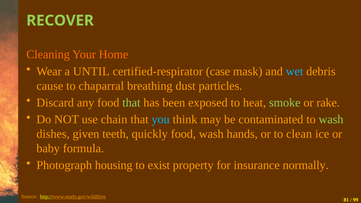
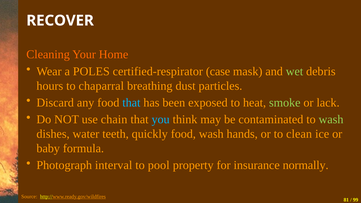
RECOVER colour: light green -> white
UNTIL: UNTIL -> POLES
wet colour: light blue -> light green
cause: cause -> hours
that at (131, 103) colour: light green -> light blue
rake: rake -> lack
given: given -> water
housing: housing -> interval
exist: exist -> pool
